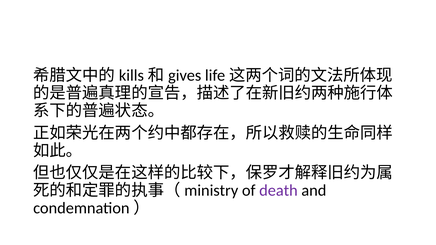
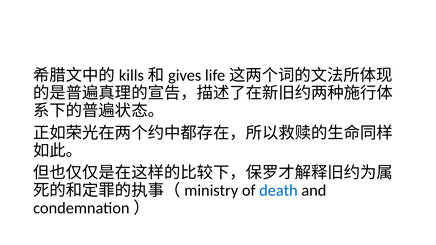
death colour: purple -> blue
